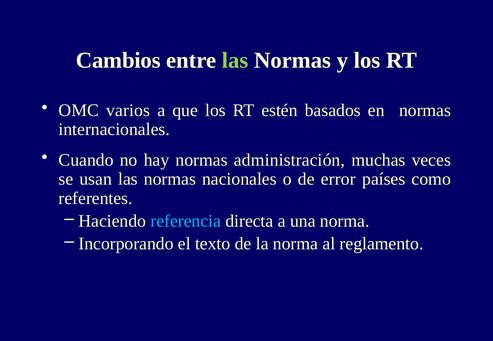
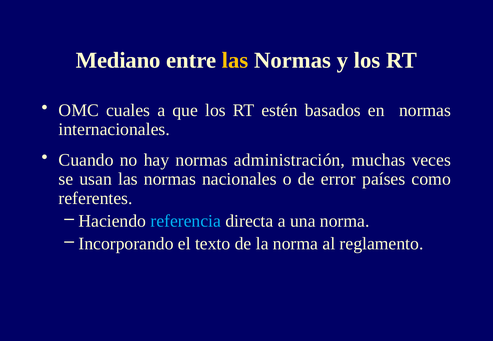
Cambios: Cambios -> Mediano
las at (235, 60) colour: light green -> yellow
varios: varios -> cuales
